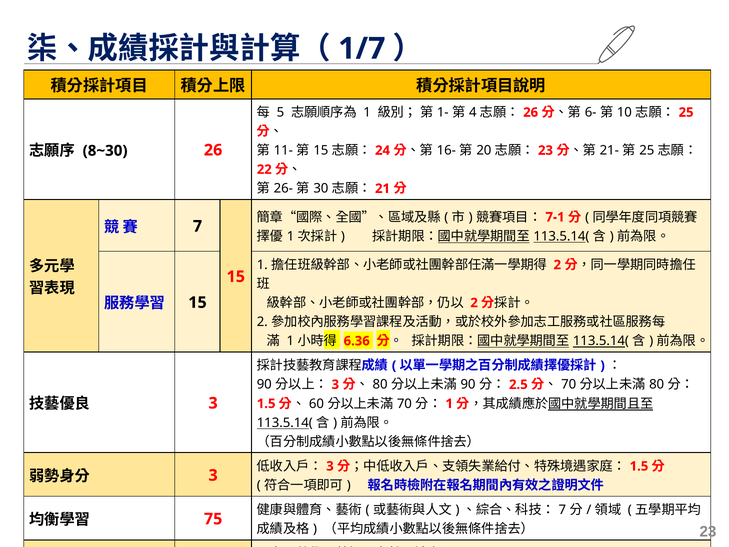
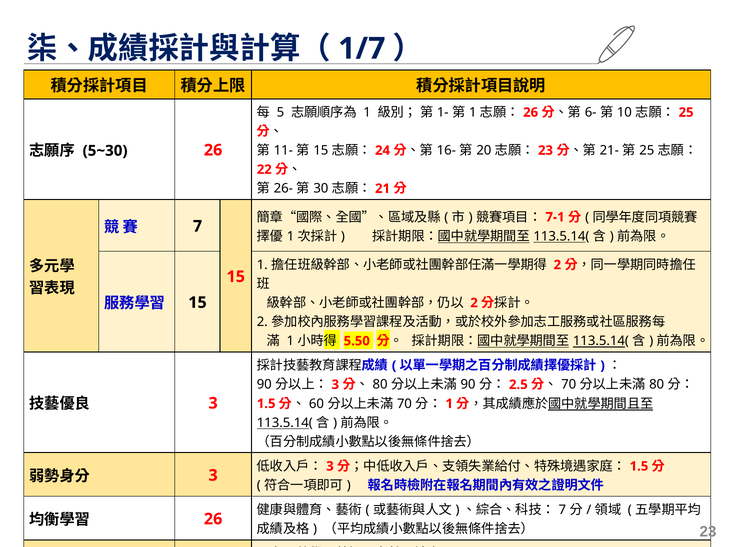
4 at (473, 112): 4 -> 1
8~30: 8~30 -> 5~30
6.36: 6.36 -> 5.50
75 at (213, 519): 75 -> 26
